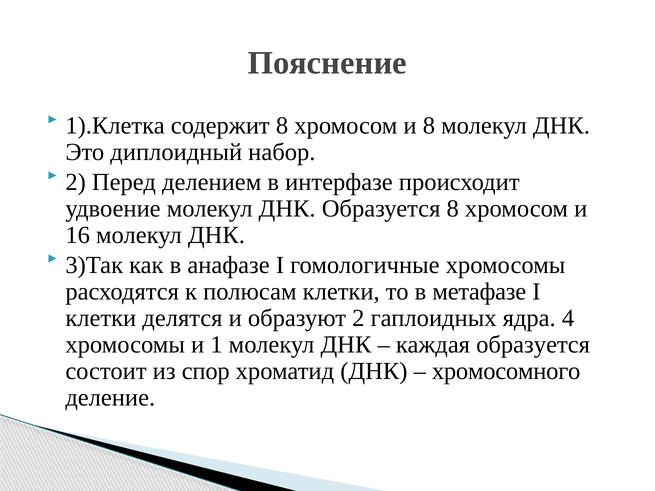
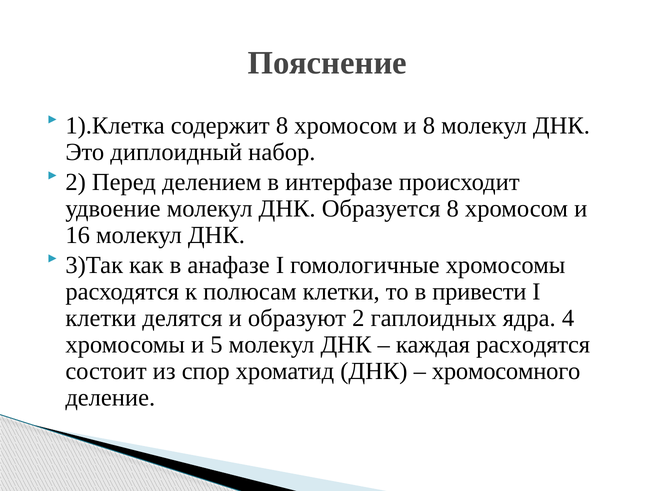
метафазе: метафазе -> привести
1: 1 -> 5
каждая образуется: образуется -> расходятся
